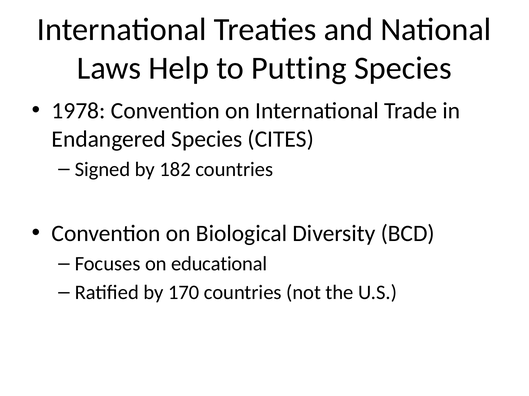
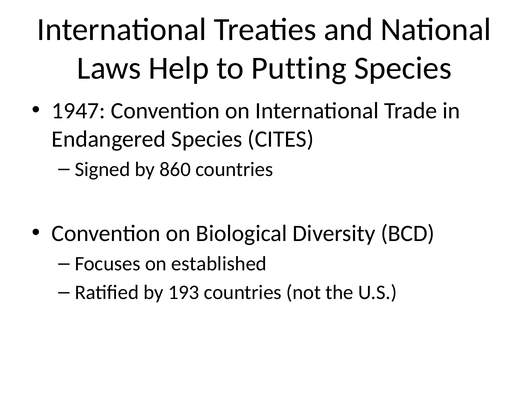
1978: 1978 -> 1947
182: 182 -> 860
educational: educational -> established
170: 170 -> 193
